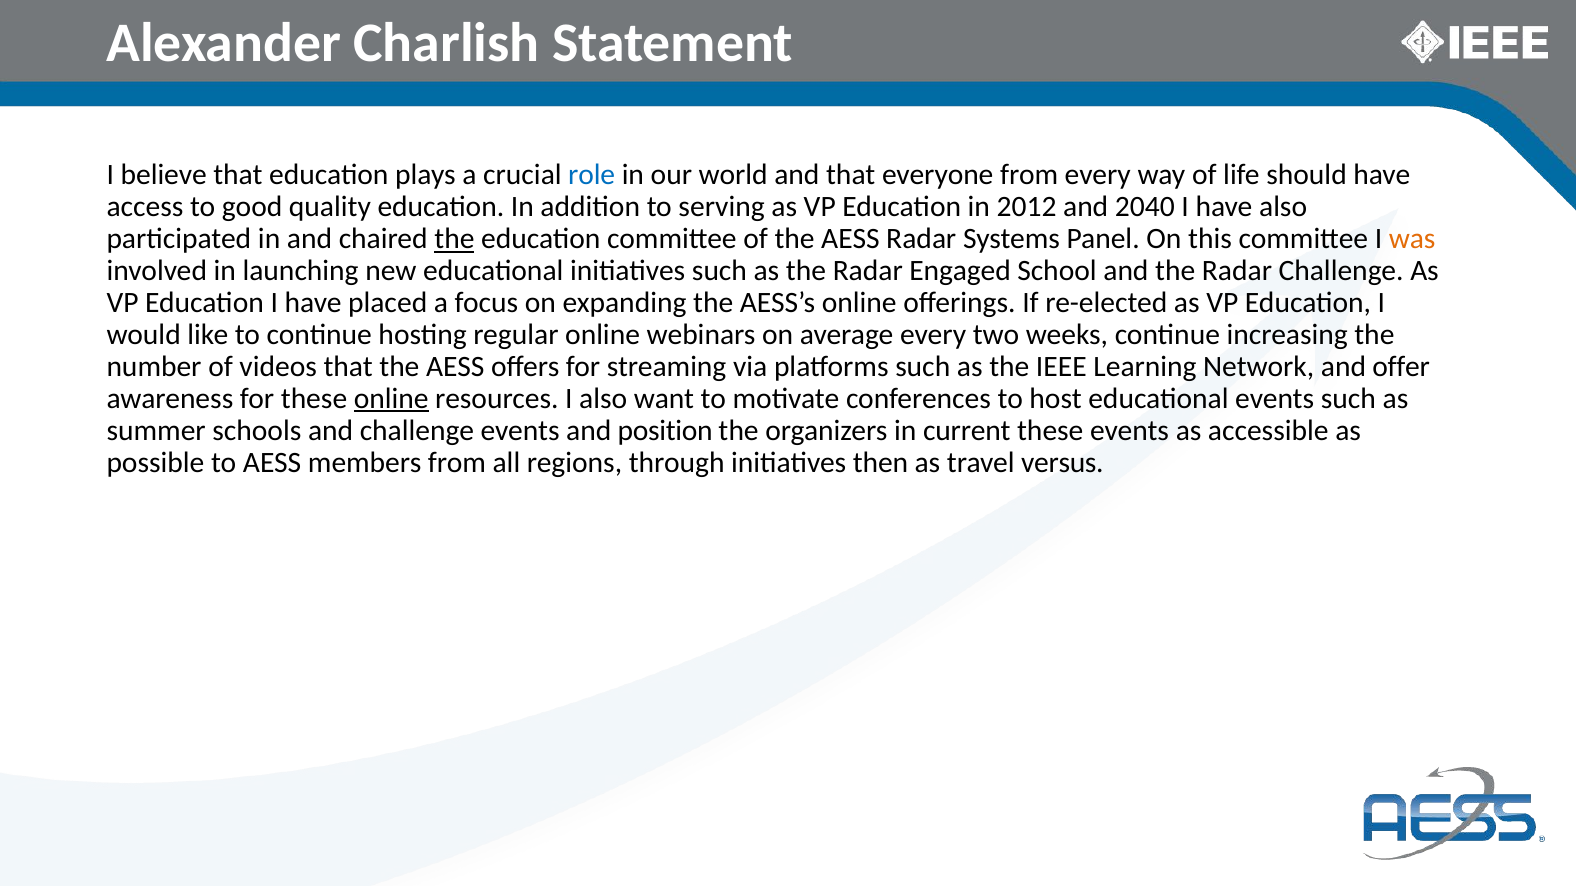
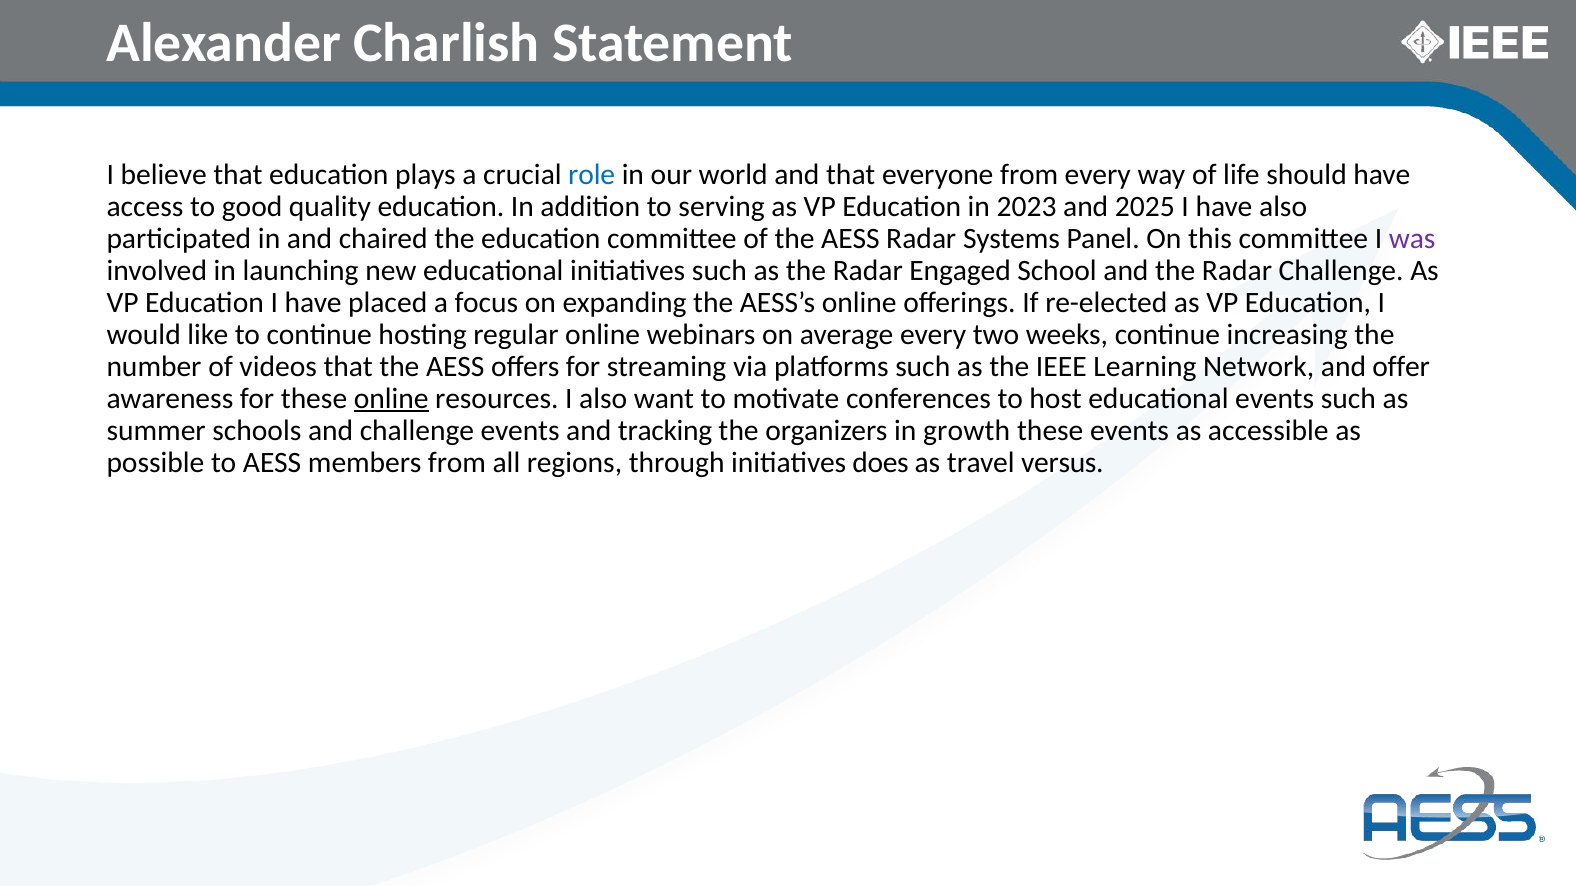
2012: 2012 -> 2023
2040: 2040 -> 2025
the at (454, 239) underline: present -> none
was colour: orange -> purple
position: position -> tracking
current: current -> growth
then: then -> does
